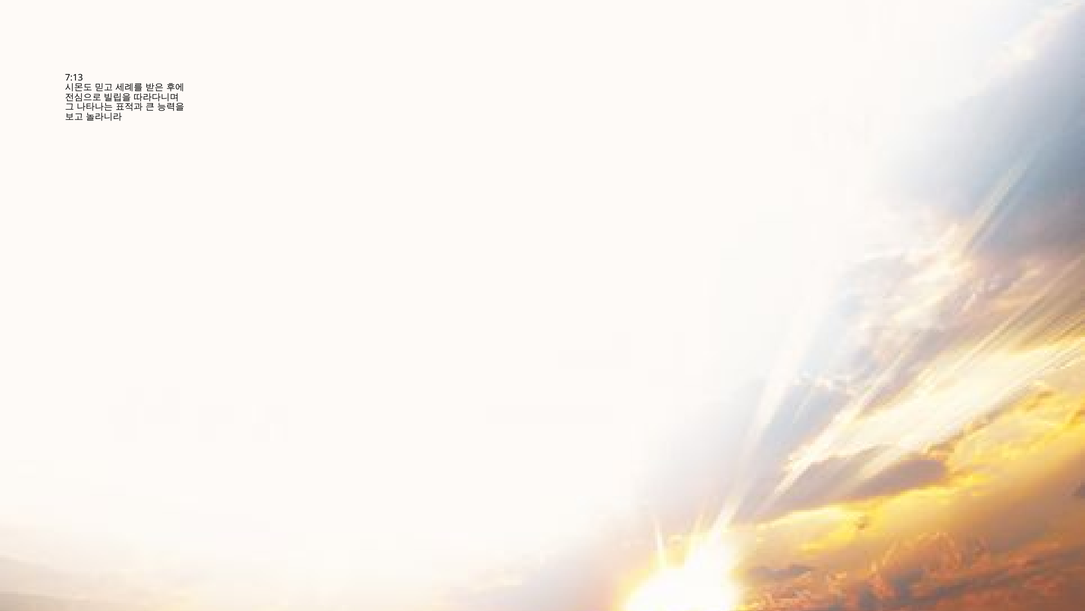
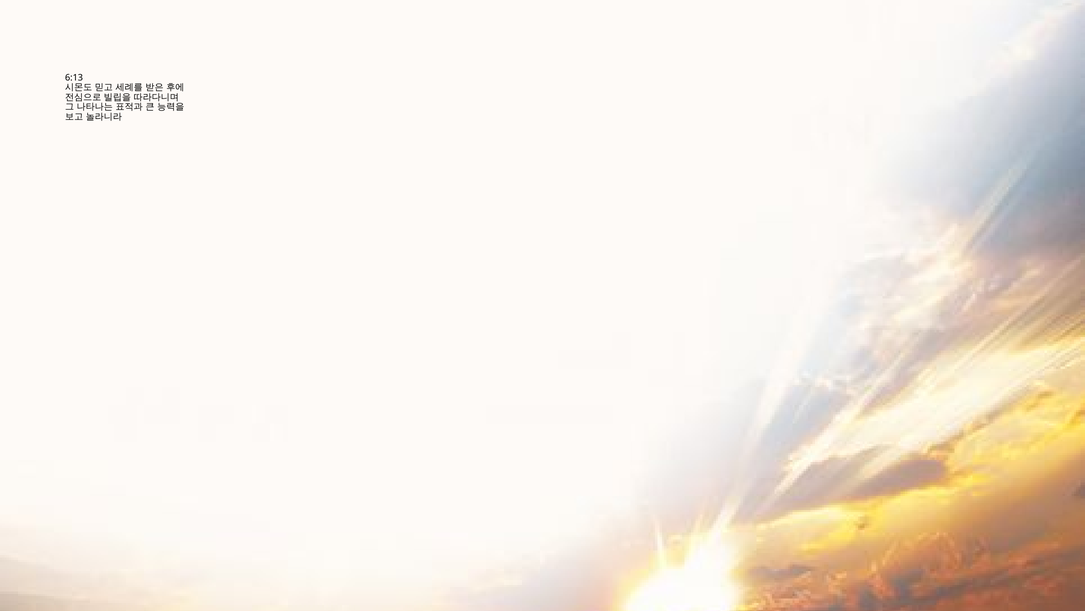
7:13: 7:13 -> 6:13
